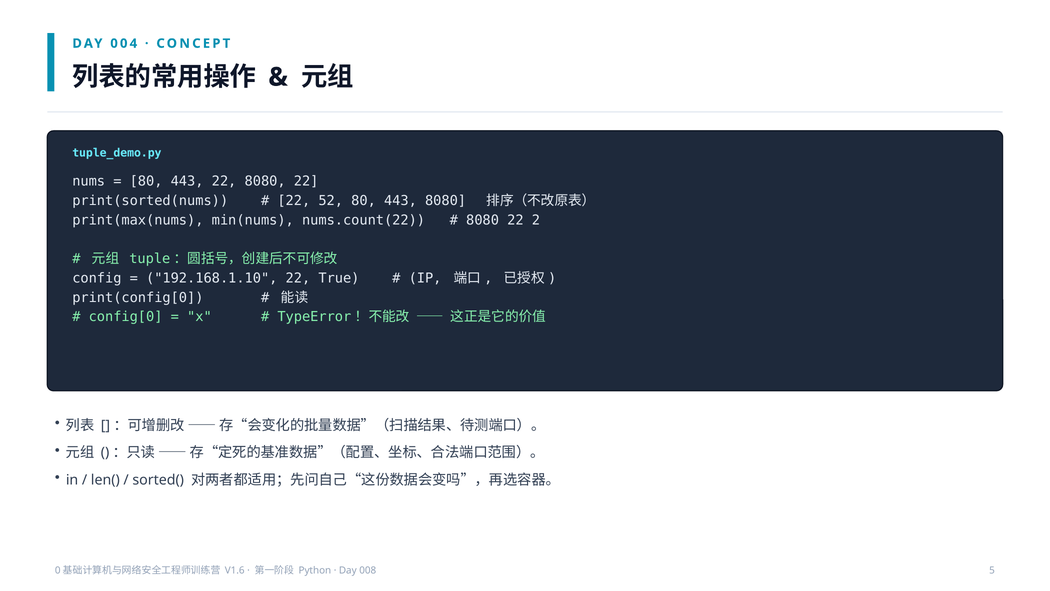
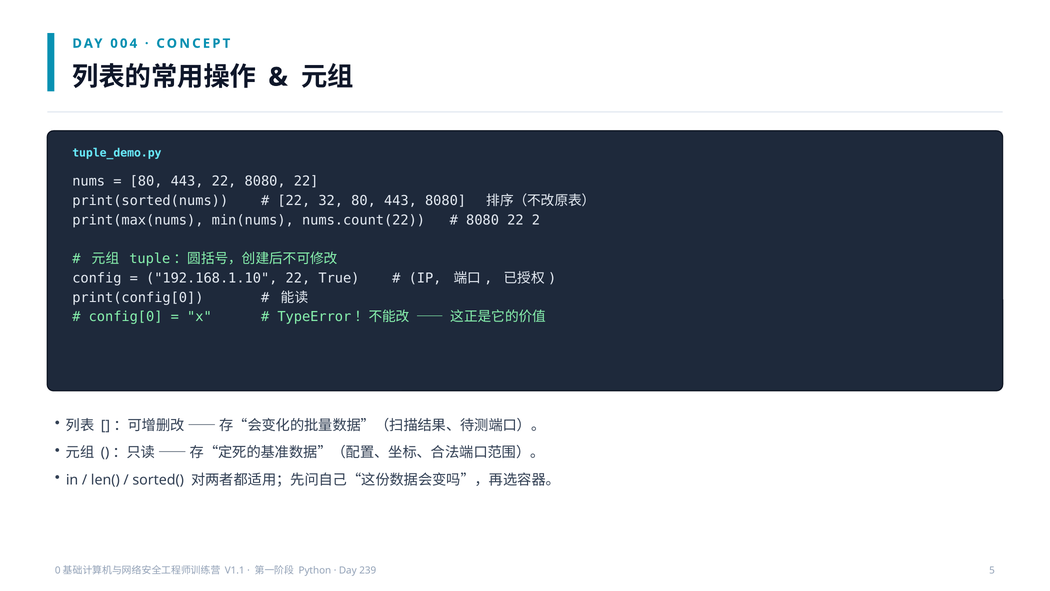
52: 52 -> 32
V1.6: V1.6 -> V1.1
008: 008 -> 239
